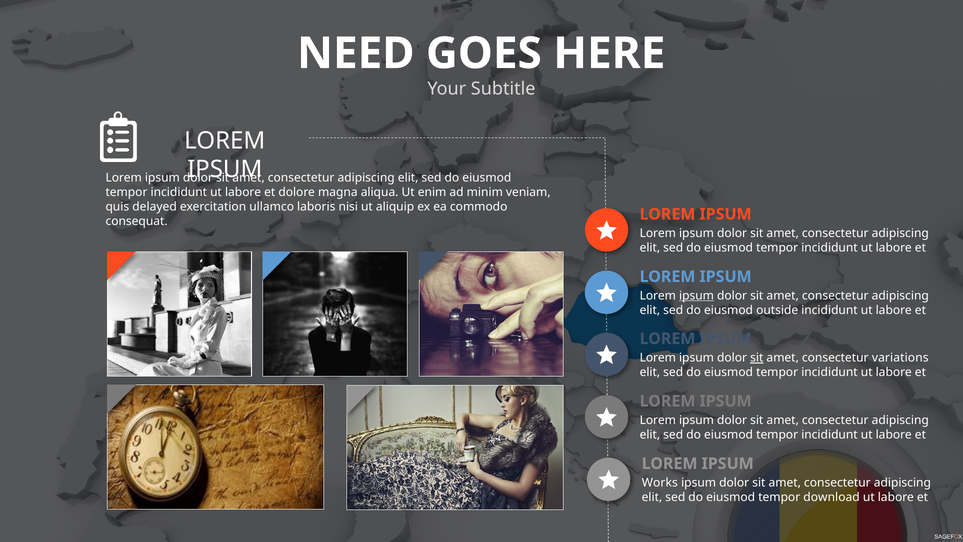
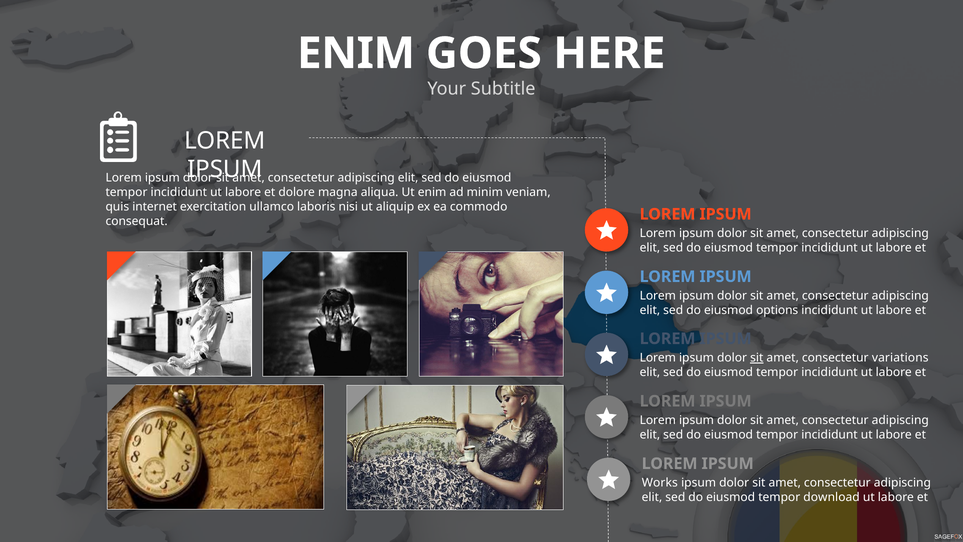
NEED at (356, 53): NEED -> ENIM
delayed: delayed -> internet
ipsum at (697, 295) underline: present -> none
outside: outside -> options
